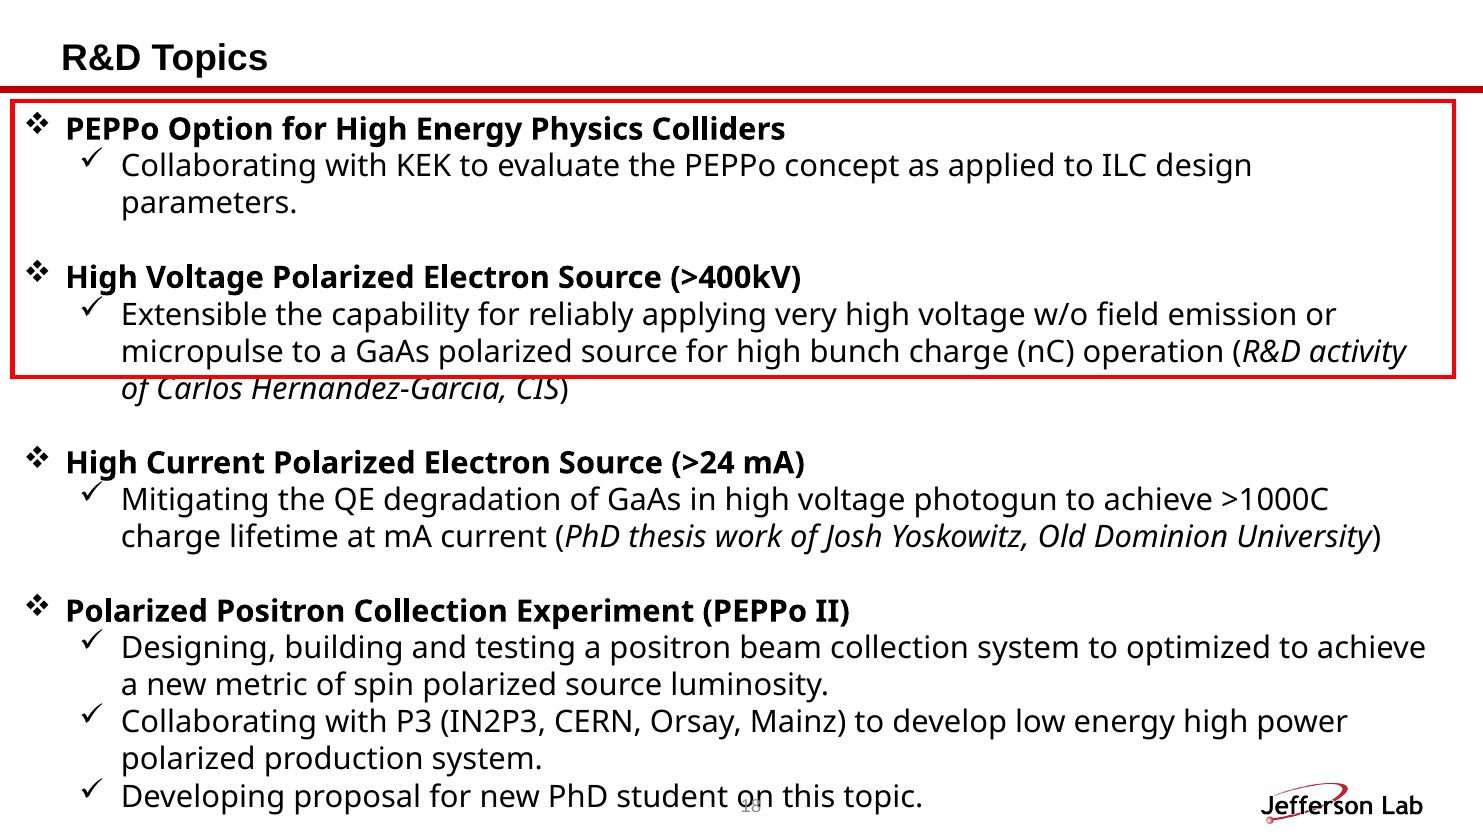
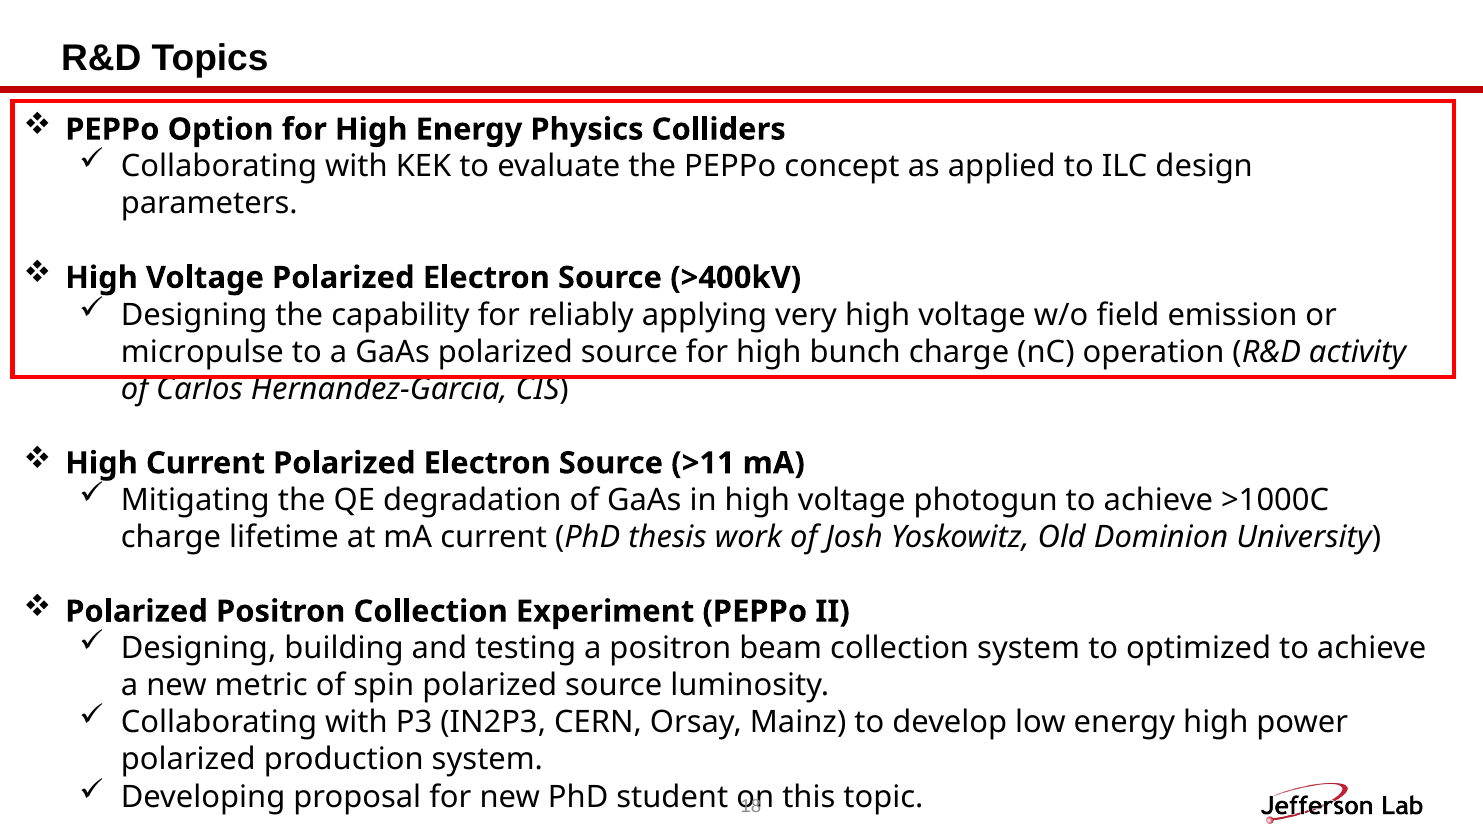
Extensible at (194, 315): Extensible -> Designing
>24: >24 -> >11
